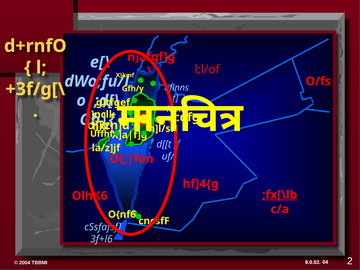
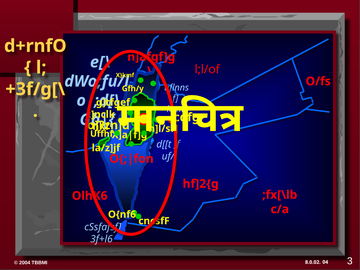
hf]4{g: hf]4{g -> hf]2{g
;fx[\lb underline: present -> none
2: 2 -> 3
